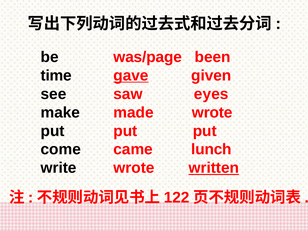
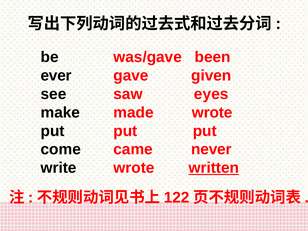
was/page: was/page -> was/gave
time: time -> ever
gave underline: present -> none
lunch: lunch -> never
